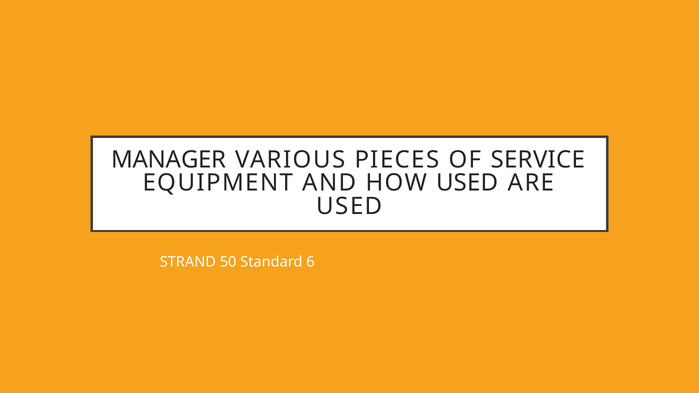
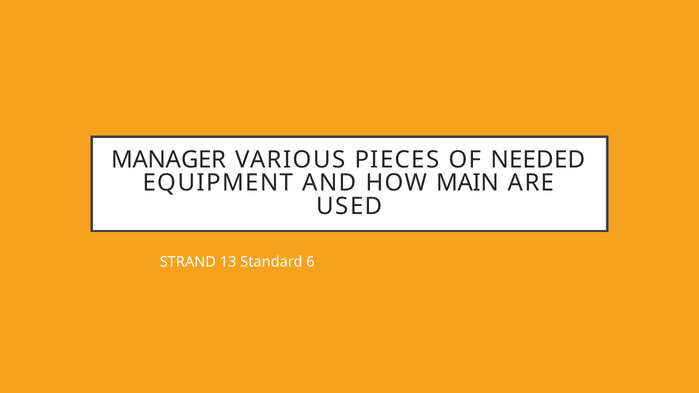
SERVICE: SERVICE -> NEEDED
HOW USED: USED -> MAIN
50: 50 -> 13
